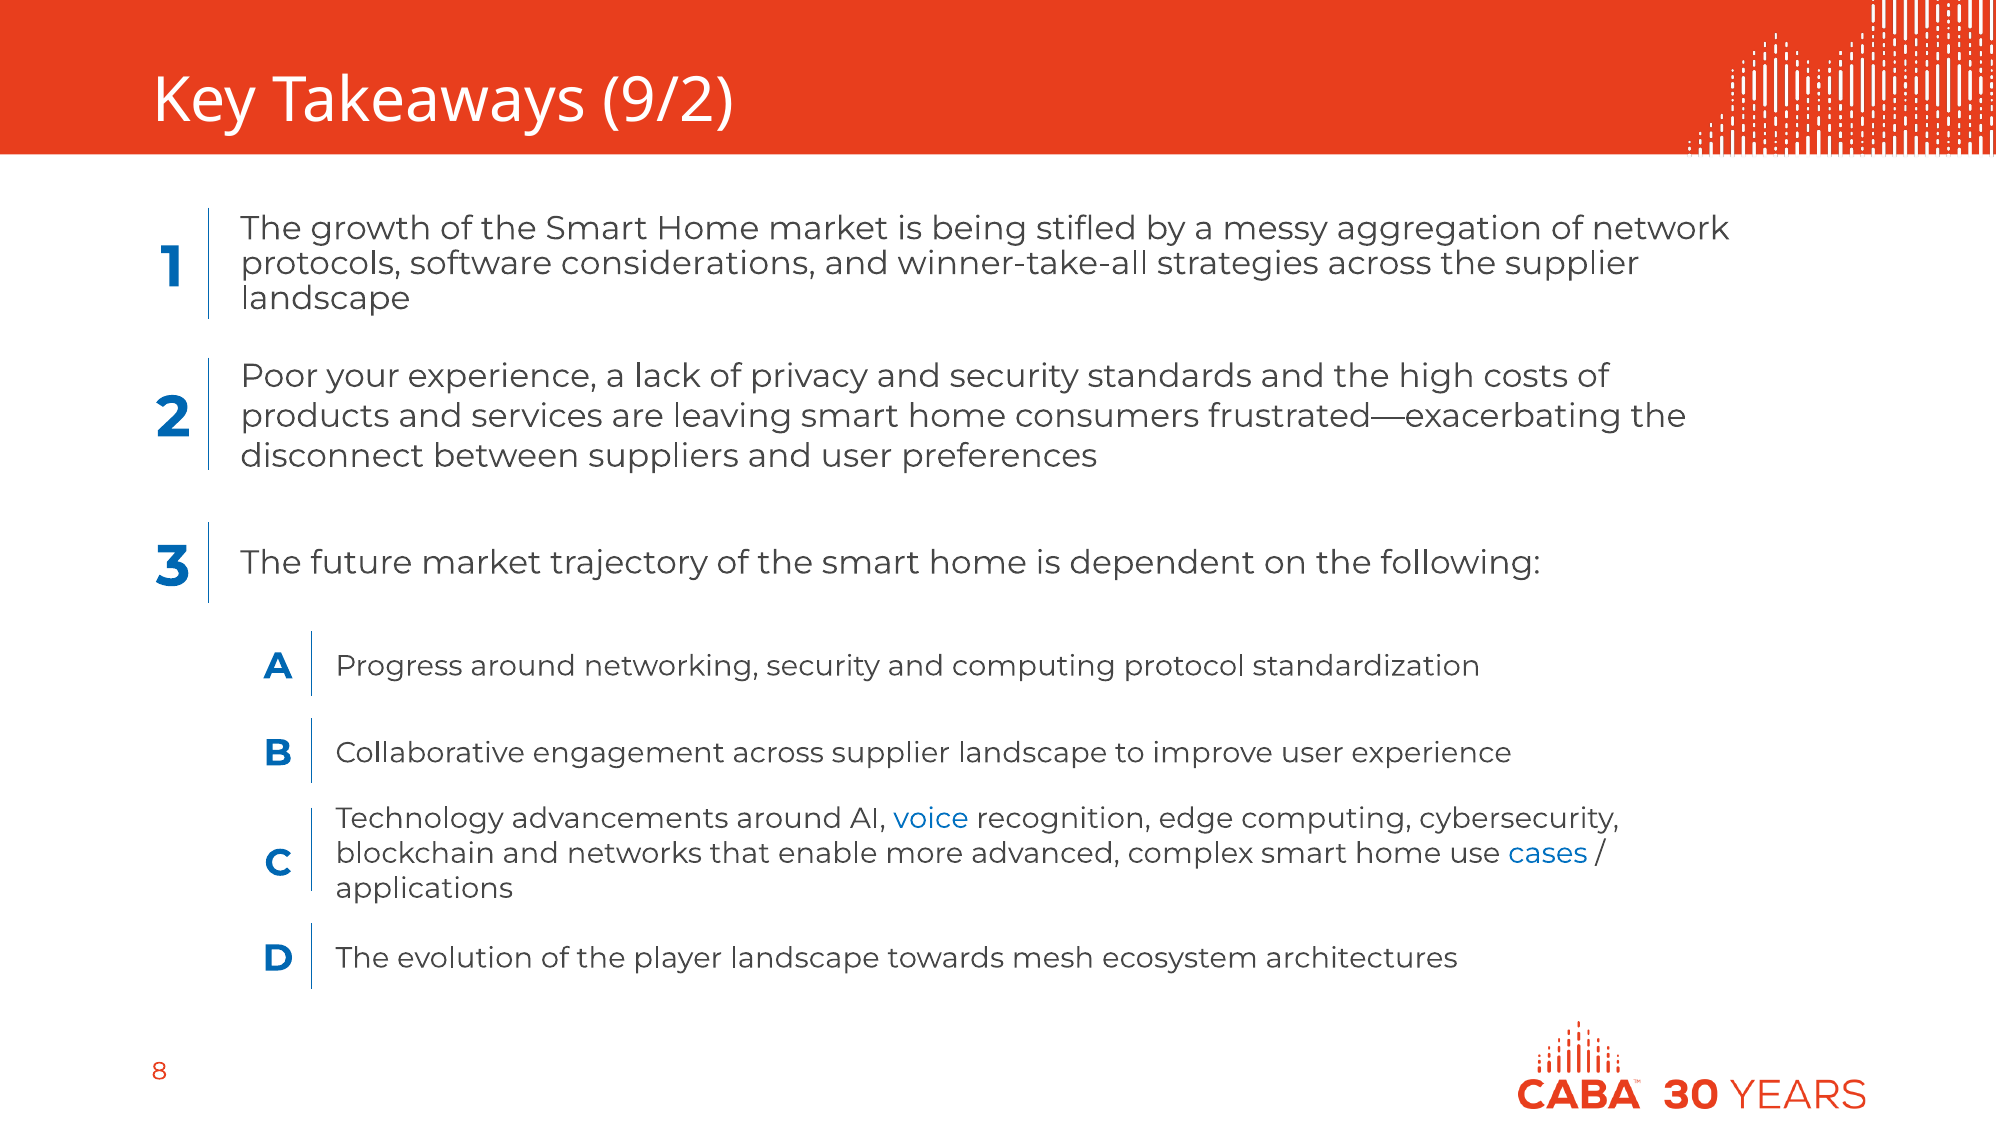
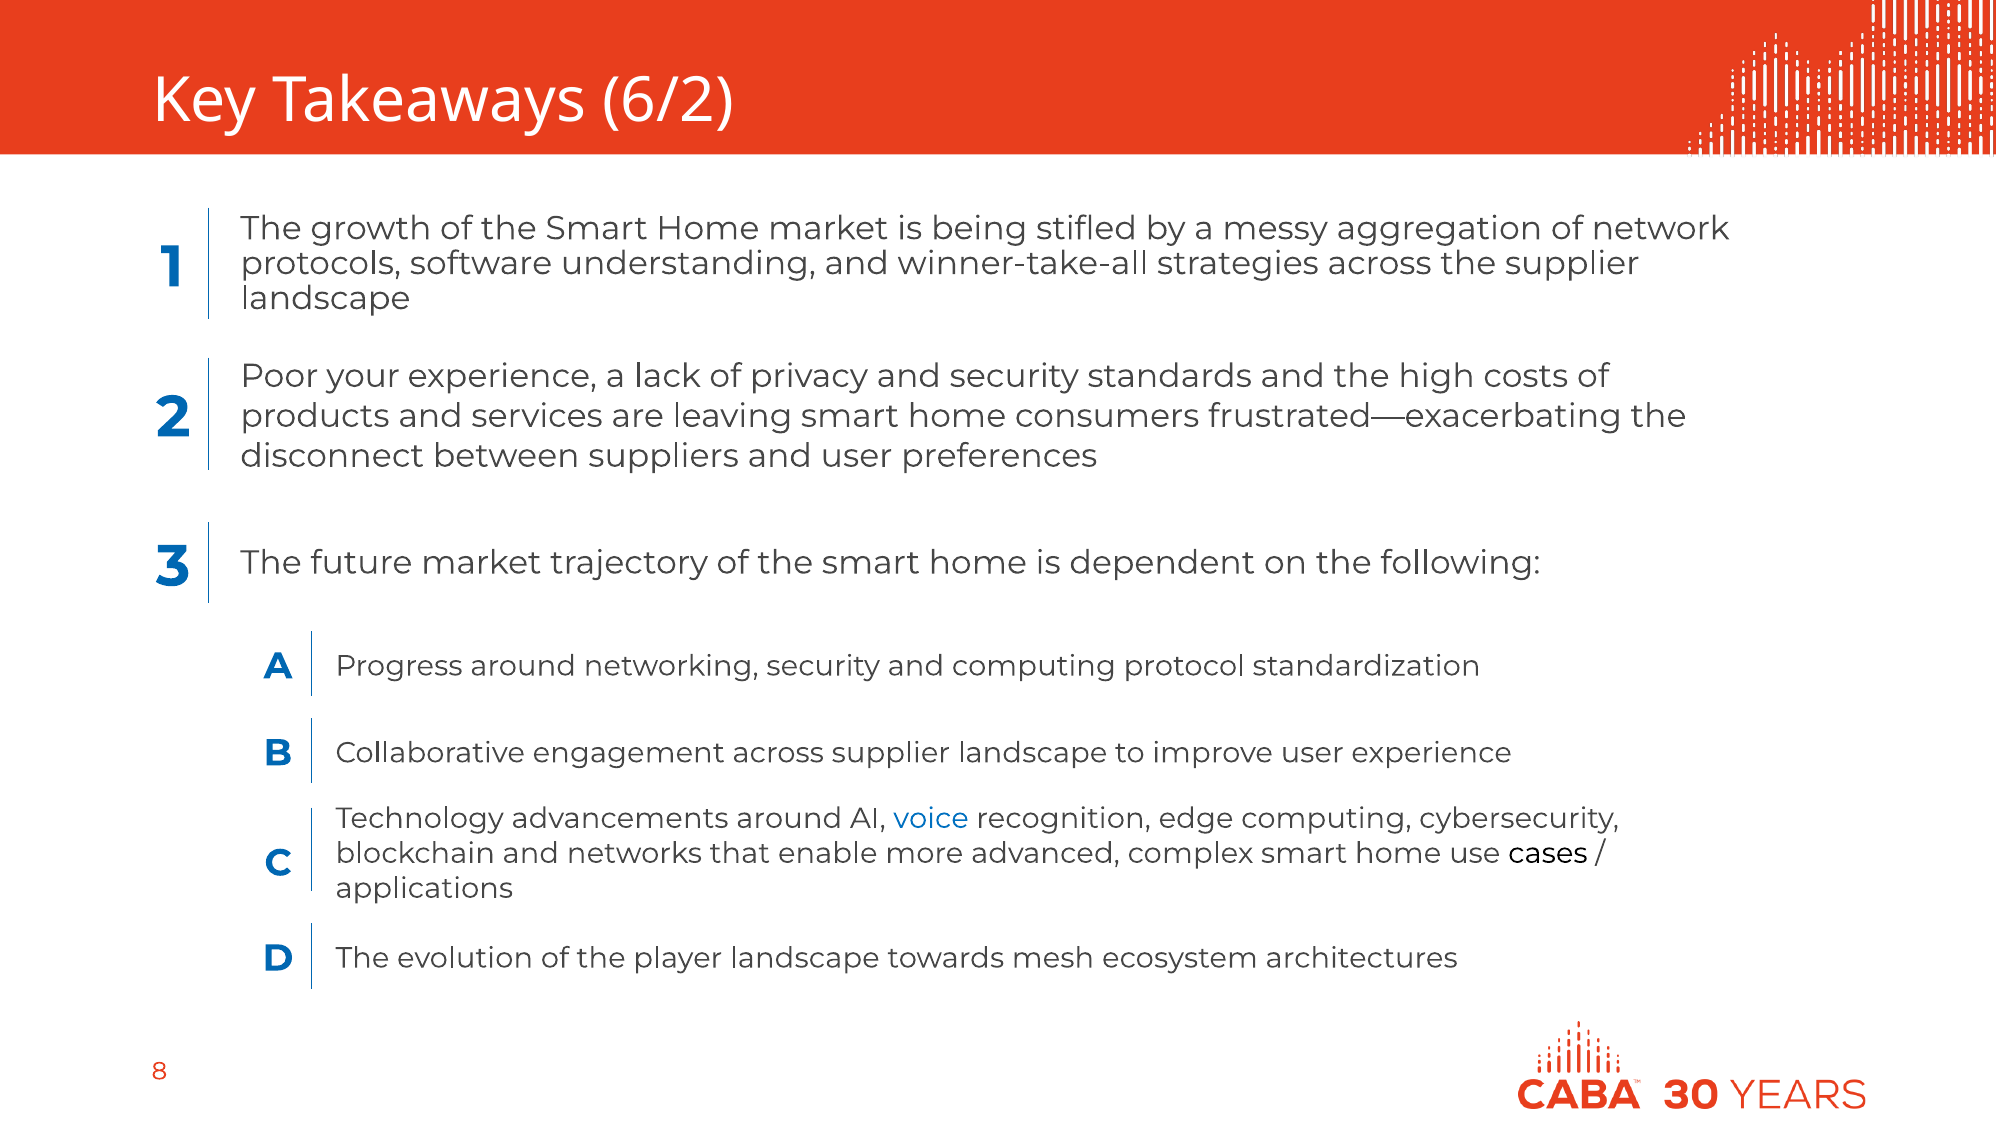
9/2: 9/2 -> 6/2
considerations: considerations -> understanding
cases colour: blue -> black
